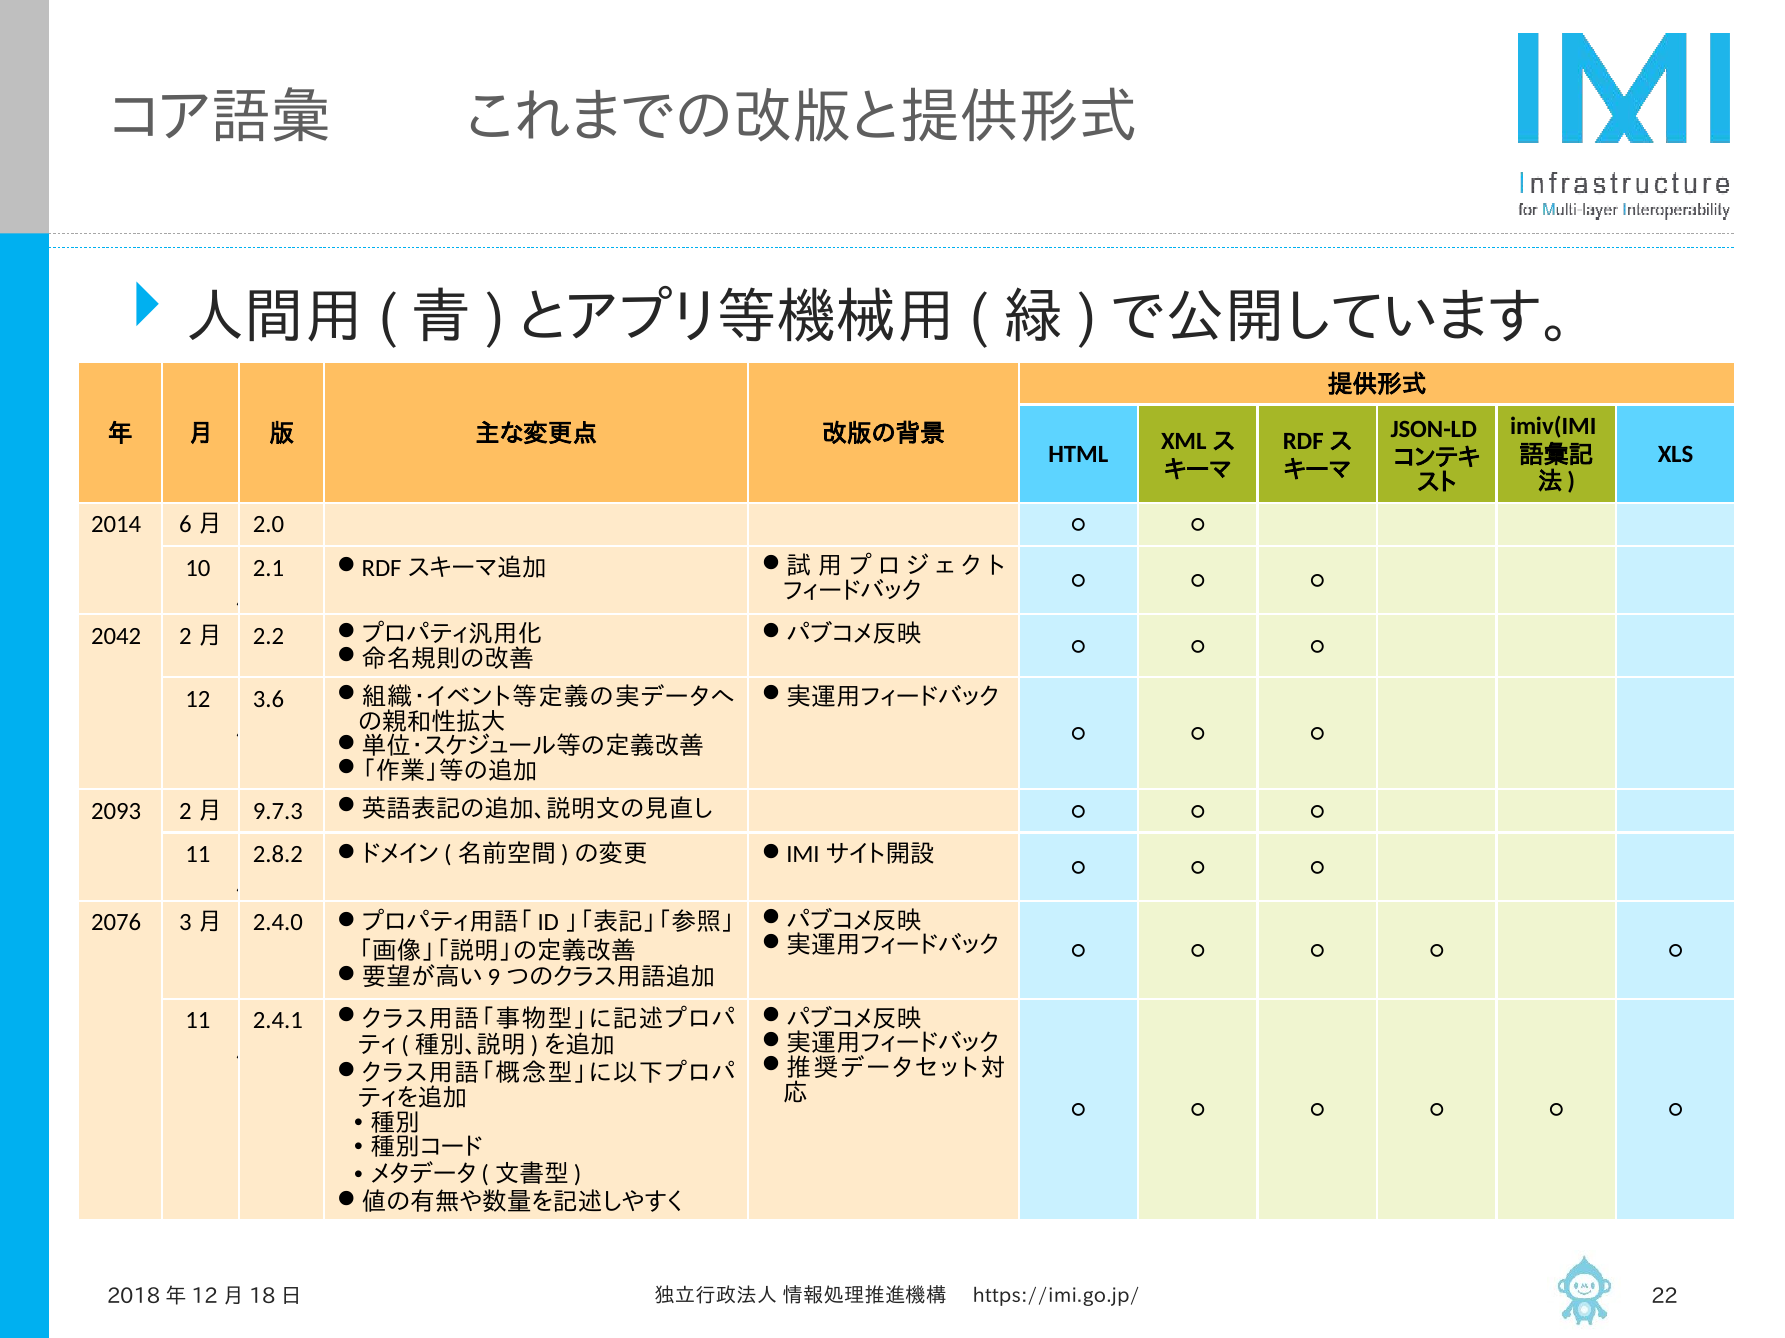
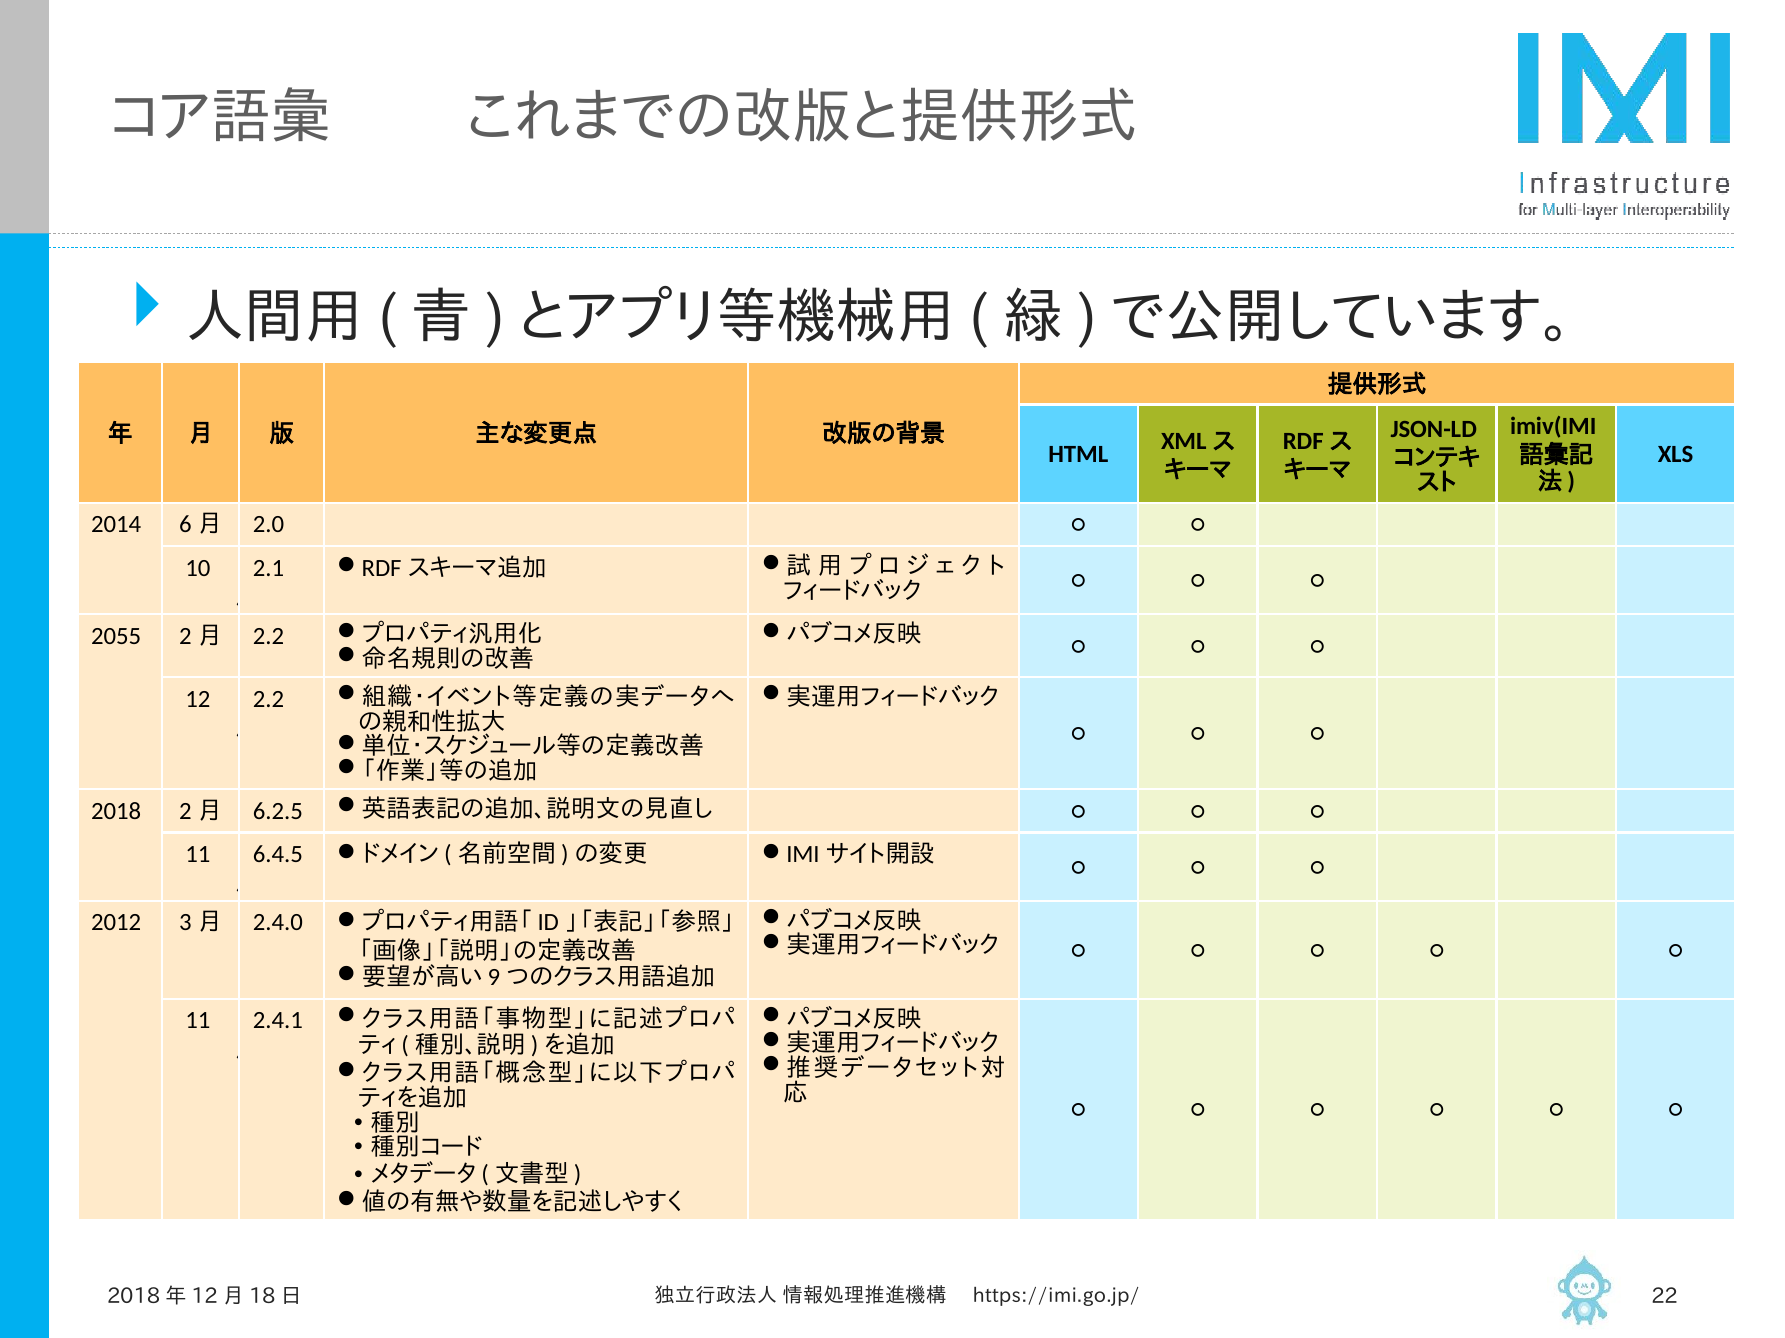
2042: 2042 -> 2055
3.6 at (268, 699): 3.6 -> 2.2
2093: 2093 -> 2018
9.7.3: 9.7.3 -> 6.2.5
2.8.2: 2.8.2 -> 6.4.5
2076: 2076 -> 2012
